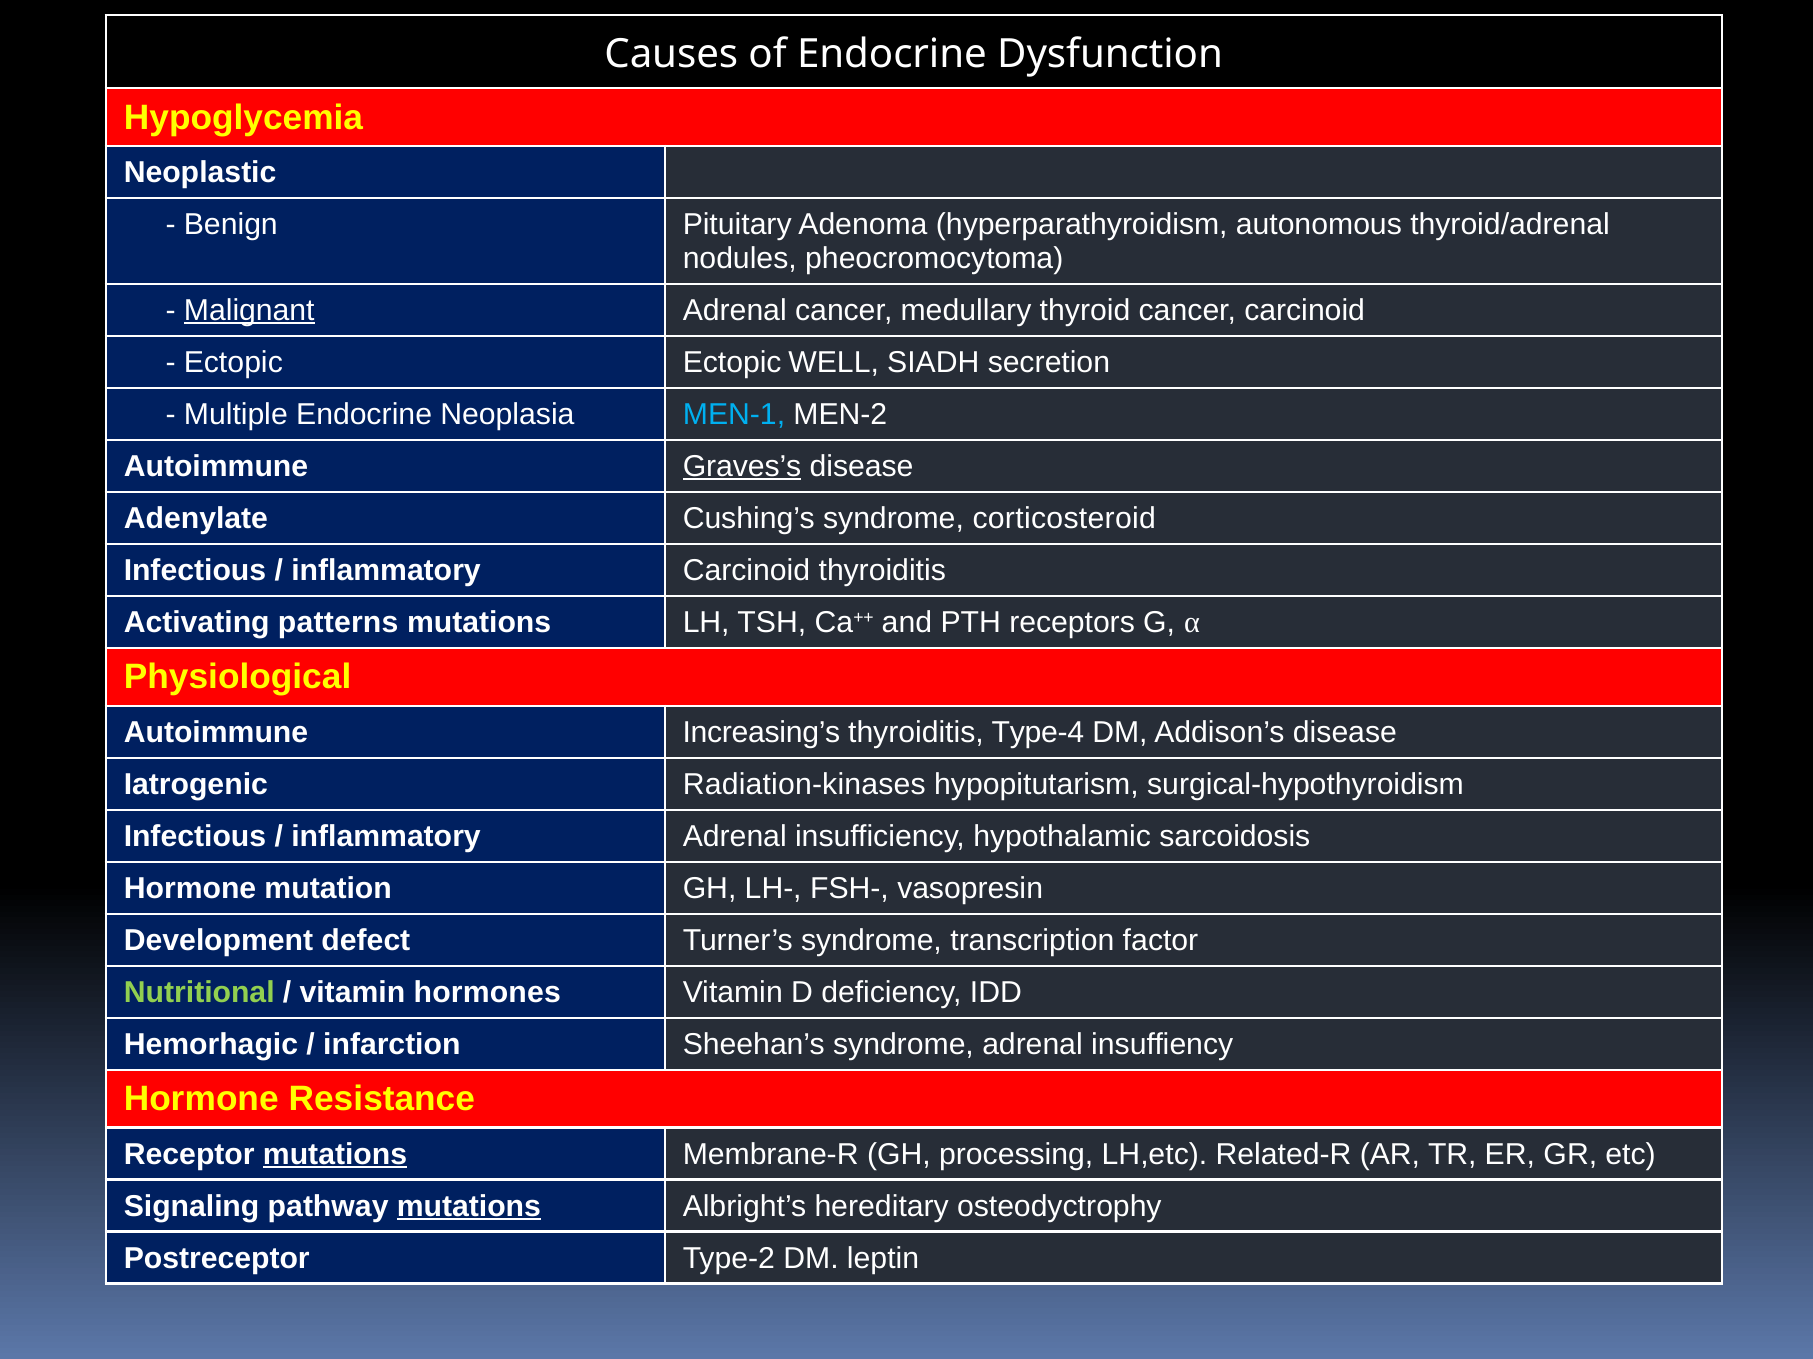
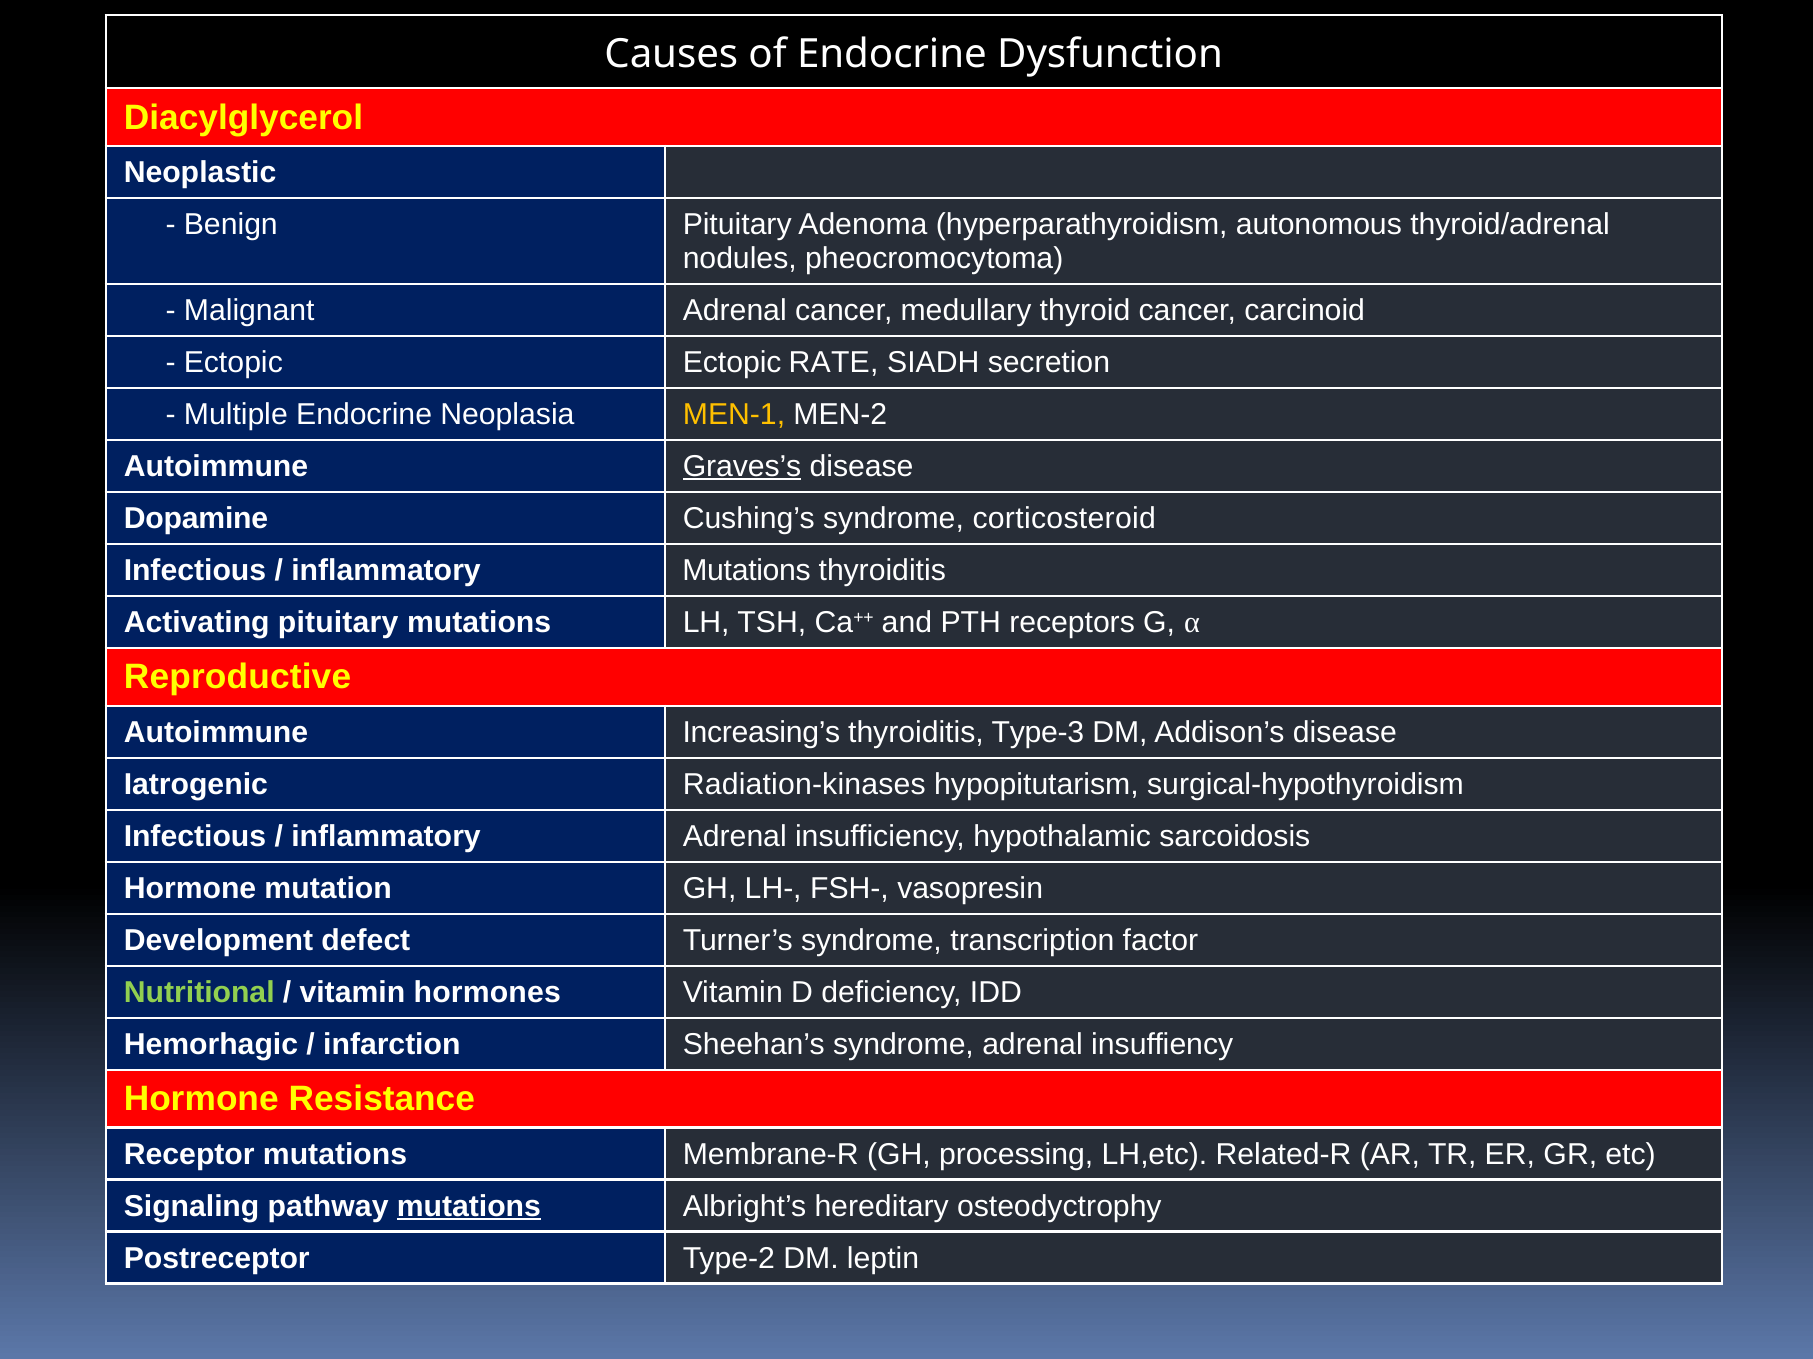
Hypoglycemia: Hypoglycemia -> Diacylglycerol
Malignant underline: present -> none
WELL: WELL -> RATE
MEN-1 colour: light blue -> yellow
Adenylate: Adenylate -> Dopamine
inflammatory Carcinoid: Carcinoid -> Mutations
Activating patterns: patterns -> pituitary
Physiological: Physiological -> Reproductive
Type-4: Type-4 -> Type-3
mutations at (335, 1155) underline: present -> none
